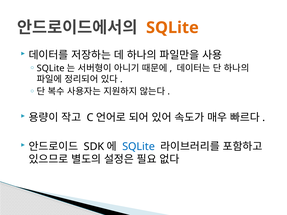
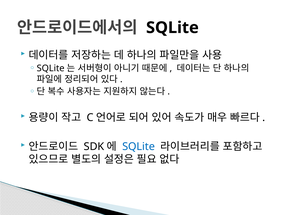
SQLite at (172, 28) colour: orange -> black
